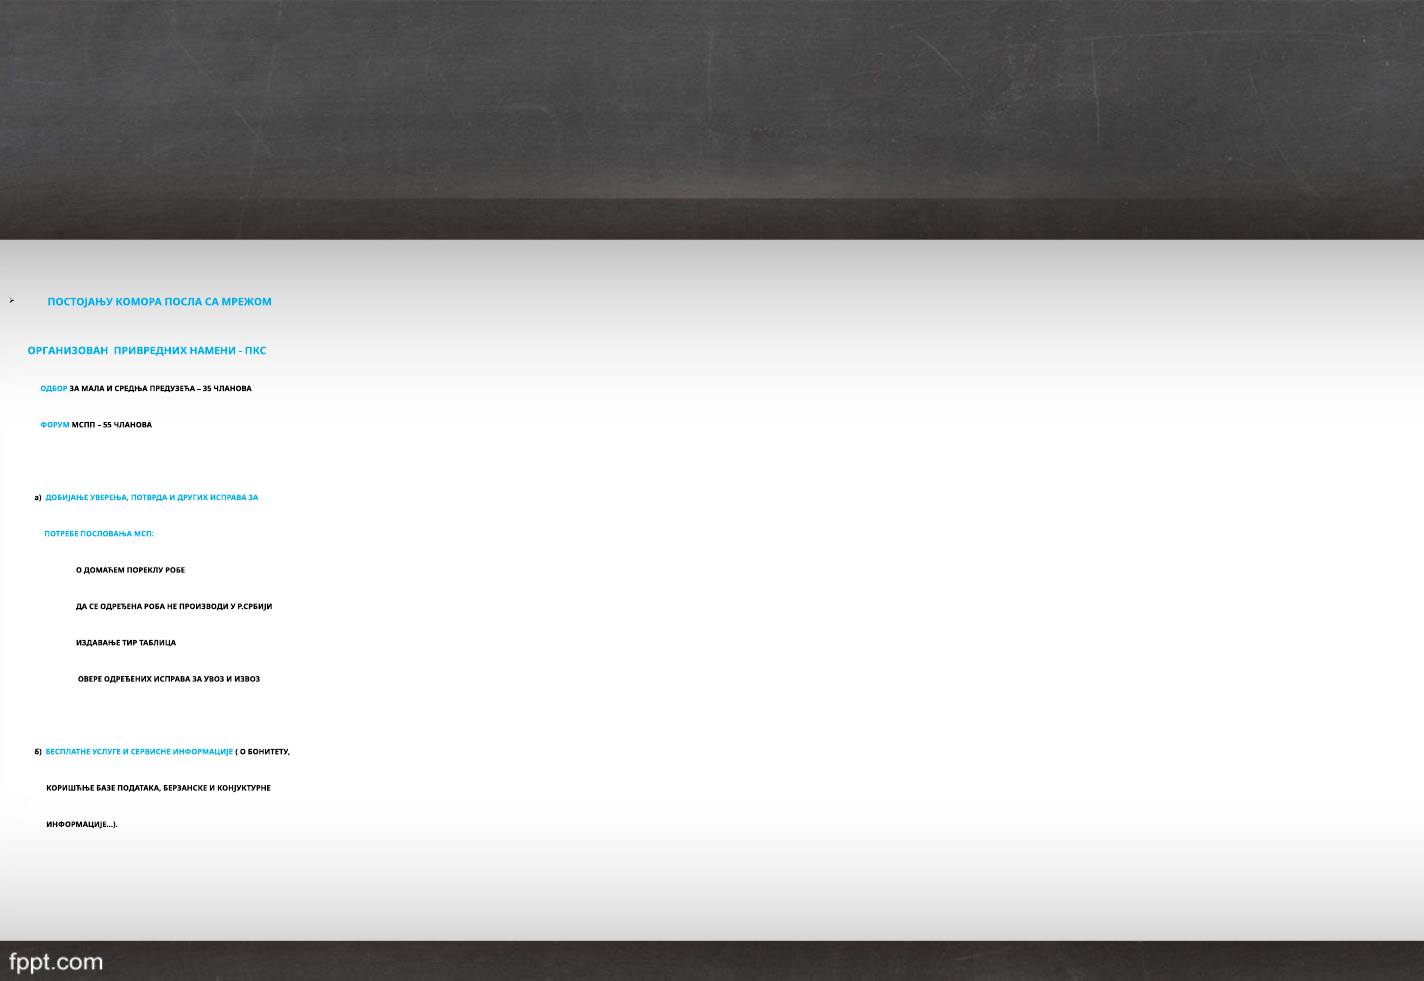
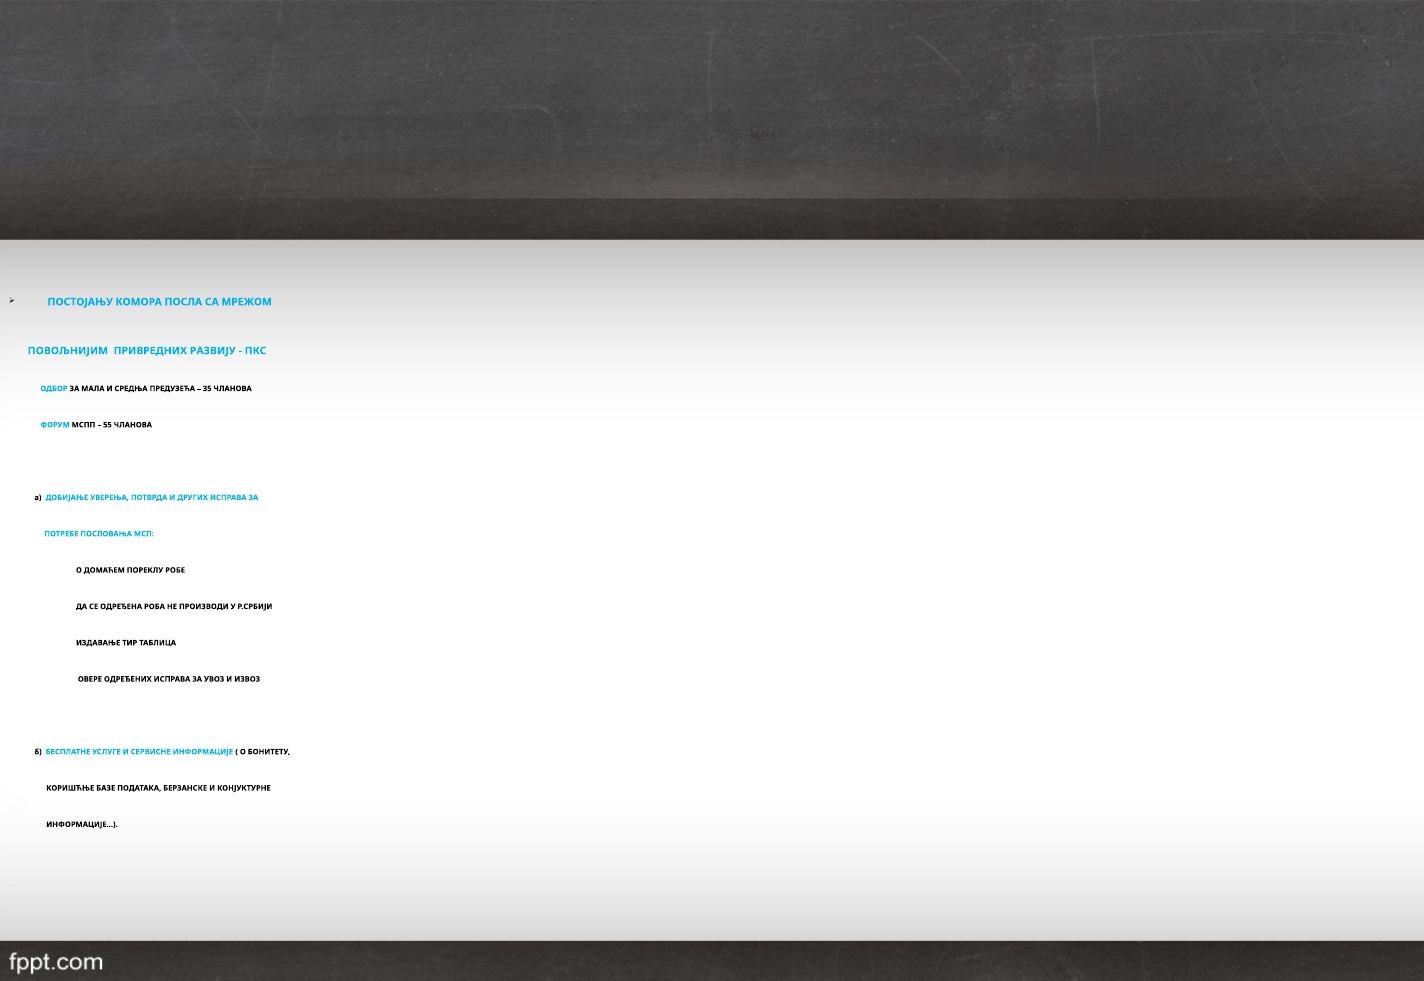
ОРГАНИЗОВАН: ОРГАНИЗОВАН -> ПОВОЉНИЈИМ
НАМЕНИ: НАМЕНИ -> РАЗВИЈУ
